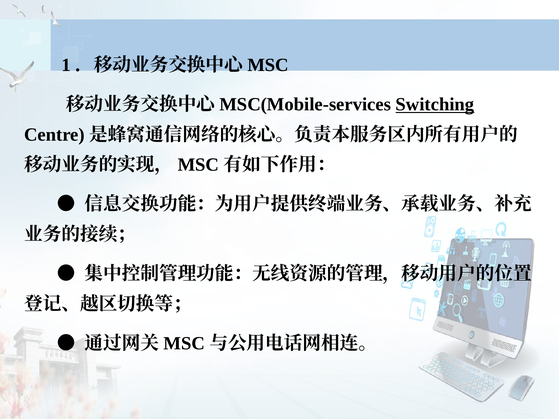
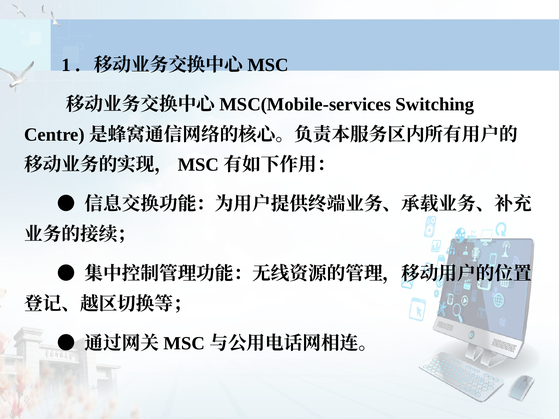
Switching underline: present -> none
